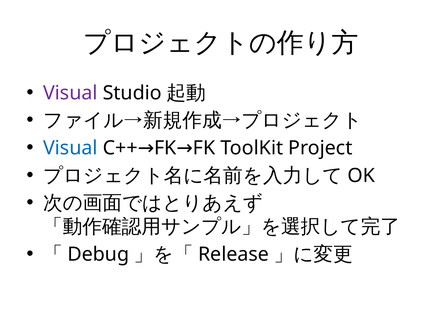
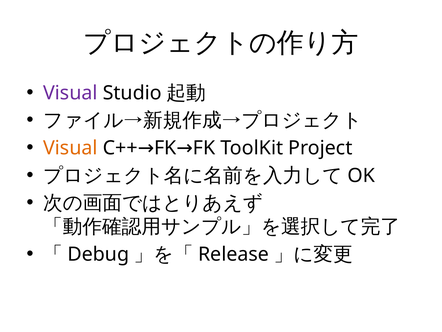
Visual at (70, 148) colour: blue -> orange
